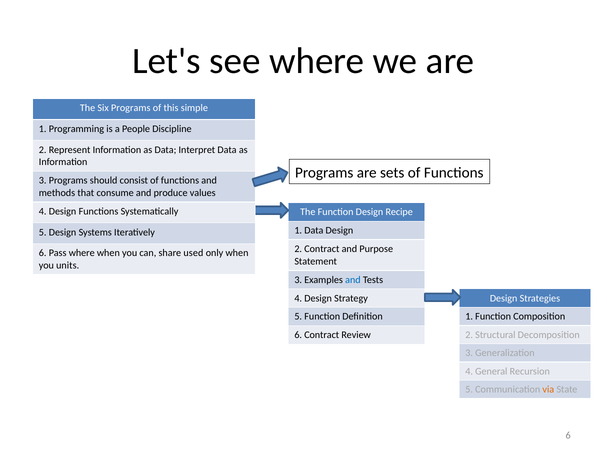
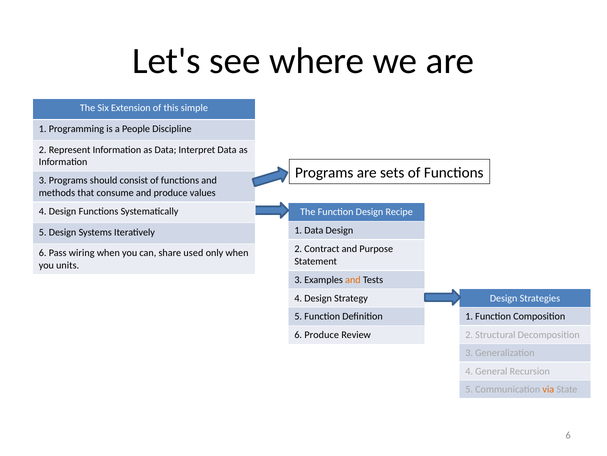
Six Programs: Programs -> Extension
Pass where: where -> wiring
and at (353, 279) colour: blue -> orange
6 Contract: Contract -> Produce
